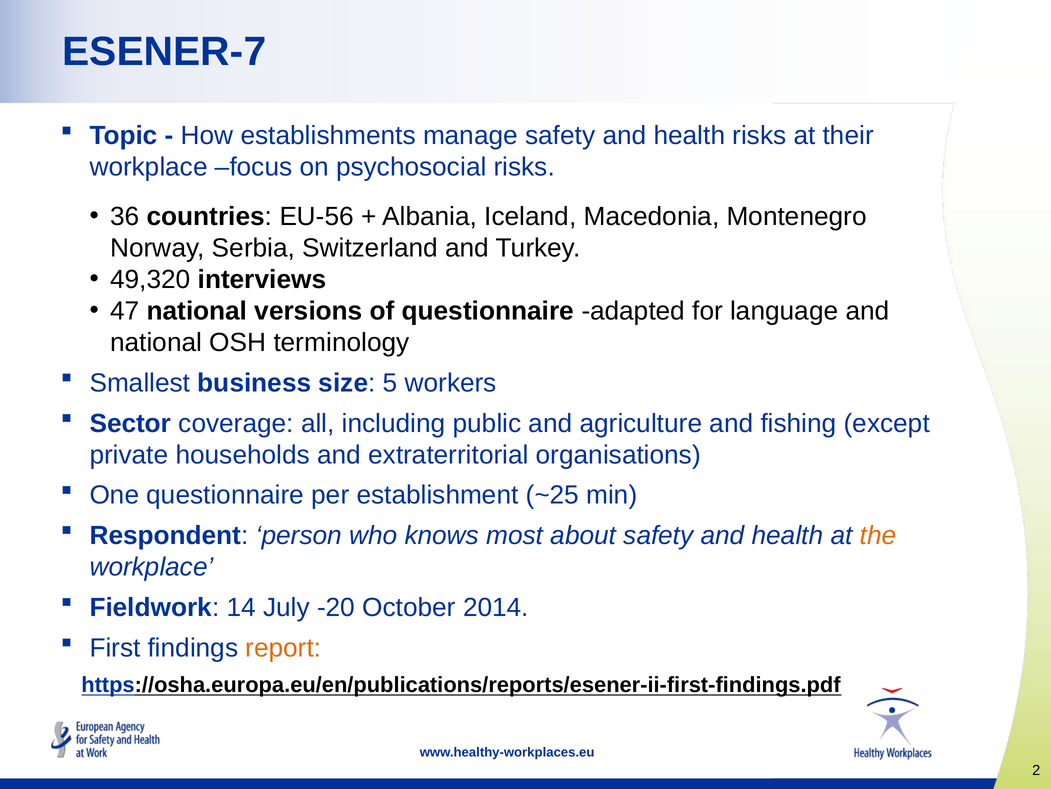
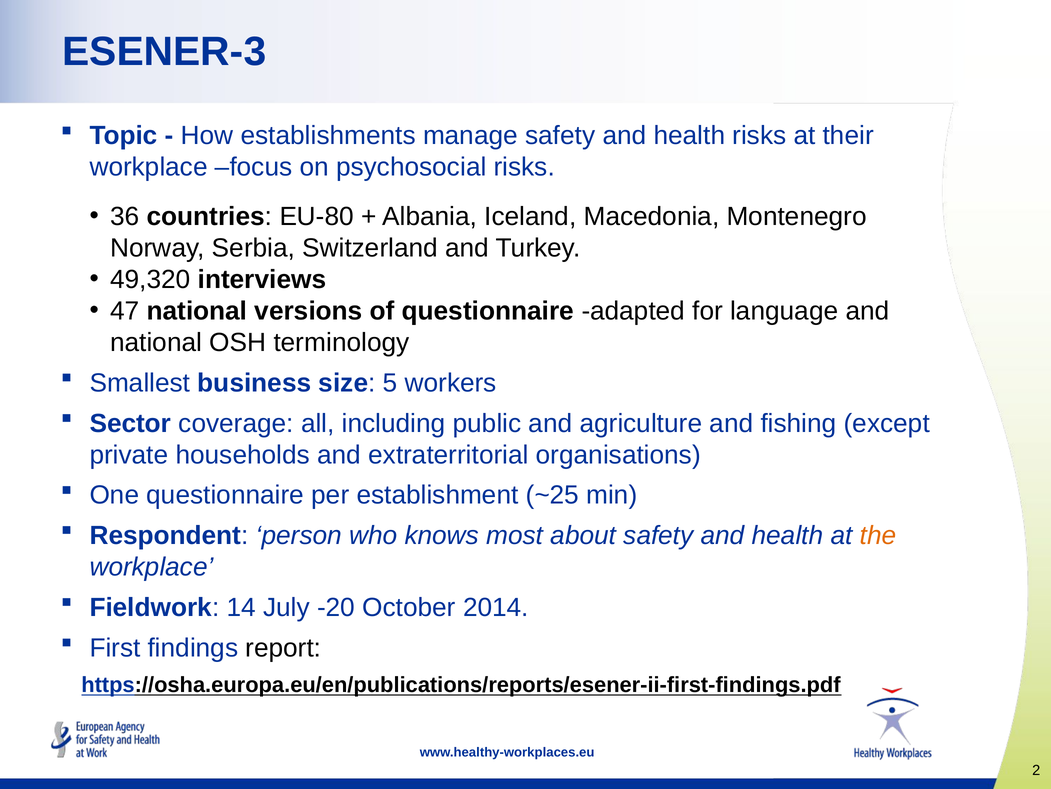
ESENER-7: ESENER-7 -> ESENER-3
EU-56: EU-56 -> EU-80
report colour: orange -> black
